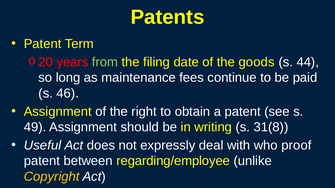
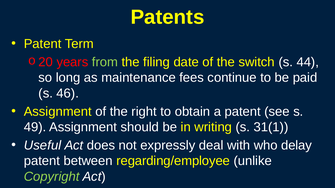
goods: goods -> switch
31(8: 31(8 -> 31(1
proof: proof -> delay
Copyright colour: yellow -> light green
